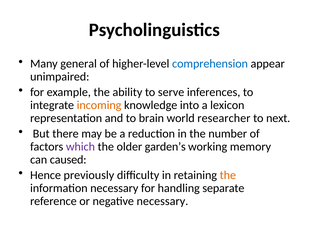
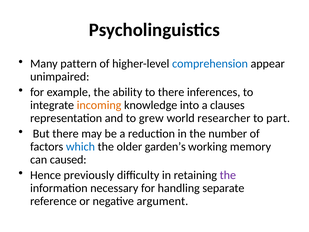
general: general -> pattern
to serve: serve -> there
lexicon: lexicon -> clauses
brain: brain -> grew
next: next -> part
which colour: purple -> blue
the at (228, 175) colour: orange -> purple
negative necessary: necessary -> argument
